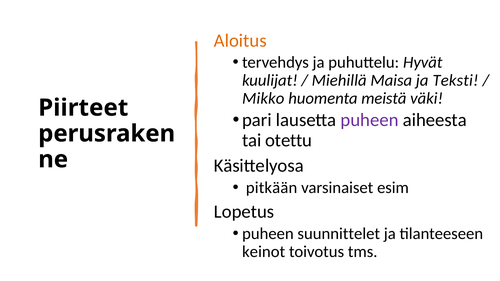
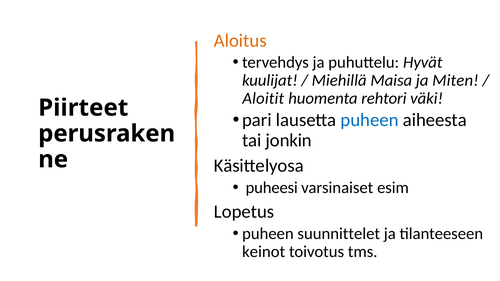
Teksti: Teksti -> Miten
Mikko: Mikko -> Aloitit
meistä: meistä -> rehtori
puheen at (370, 120) colour: purple -> blue
otettu: otettu -> jonkin
pitkään: pitkään -> puheesi
